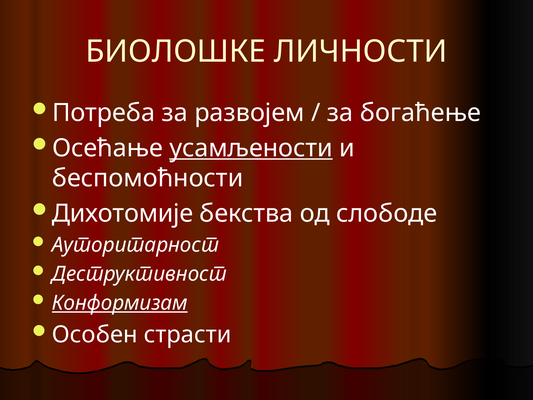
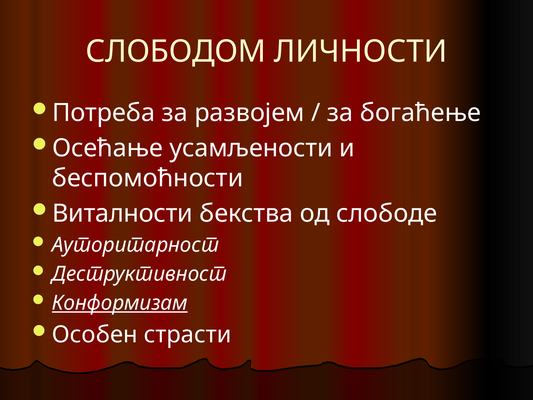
БИОЛОШКЕ: БИОЛОШКЕ -> СЛОБОДОМ
усамљености underline: present -> none
Дихотомије: Дихотомије -> Виталности
